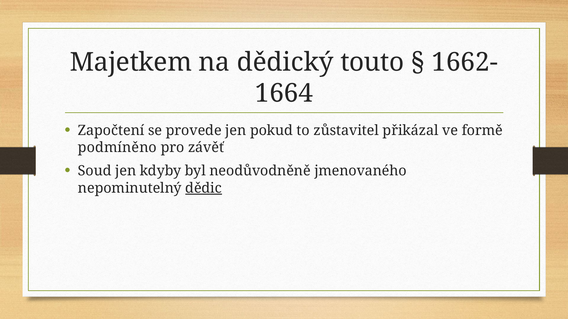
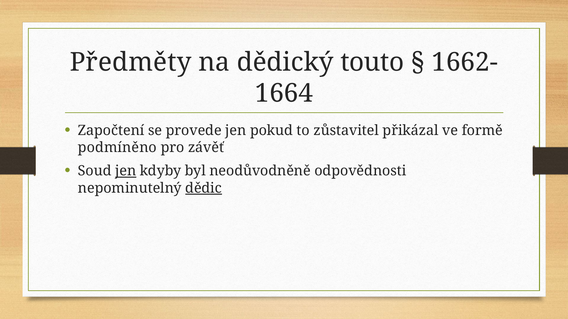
Majetkem: Majetkem -> Předměty
jen at (126, 171) underline: none -> present
jmenovaného: jmenovaného -> odpovědnosti
